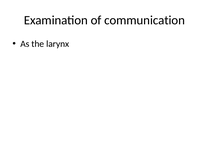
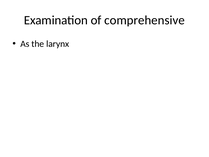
communication: communication -> comprehensive
